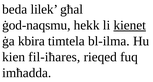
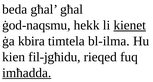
beda lilek: lilek -> għal
fil-iħares: fil-iħares -> fil-jgħidu
imħadda underline: none -> present
